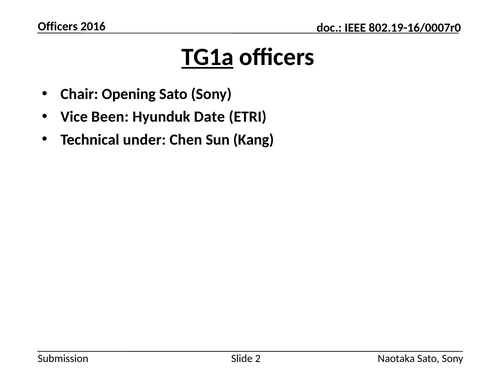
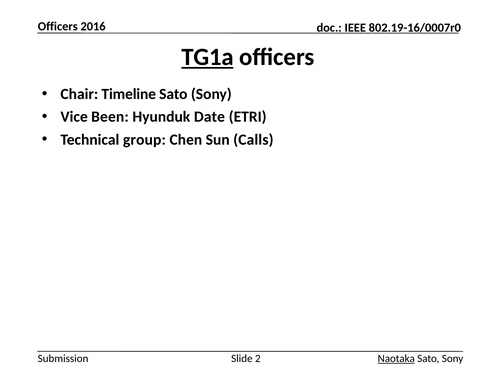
Opening: Opening -> Timeline
under: under -> group
Kang: Kang -> Calls
Naotaka underline: none -> present
